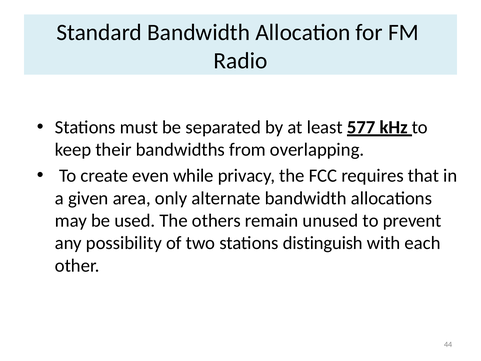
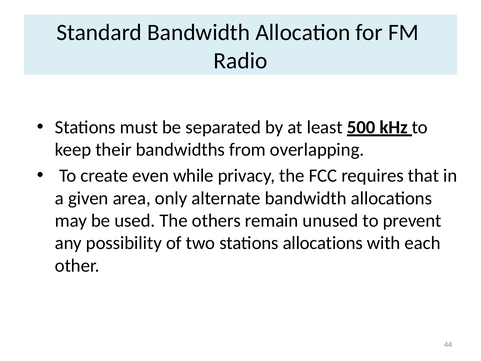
577: 577 -> 500
stations distinguish: distinguish -> allocations
